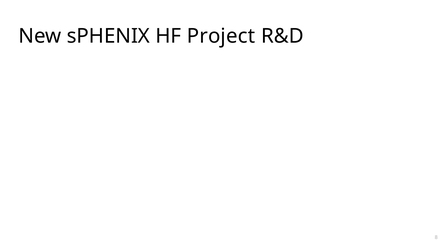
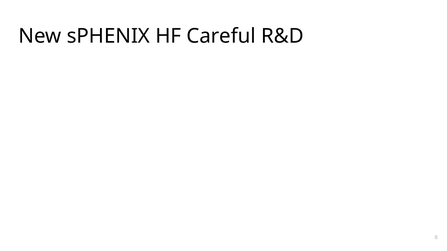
Project: Project -> Careful
